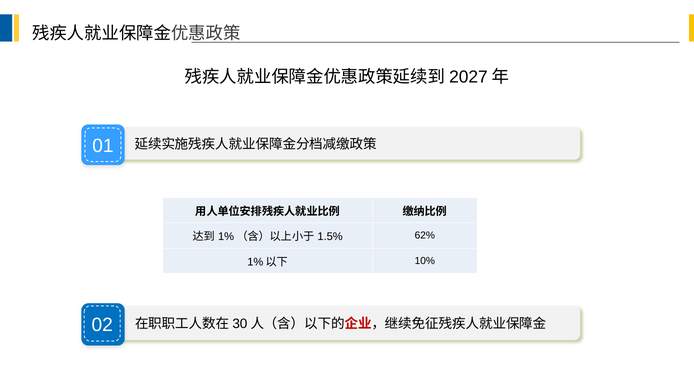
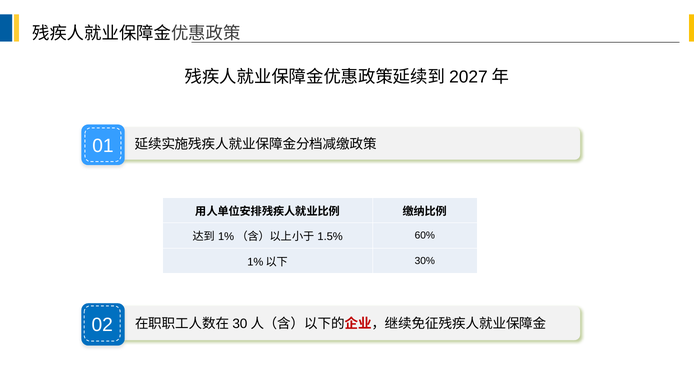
62%: 62% -> 60%
10%: 10% -> 30%
